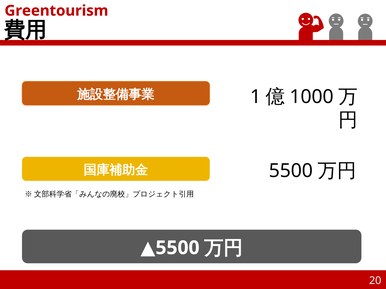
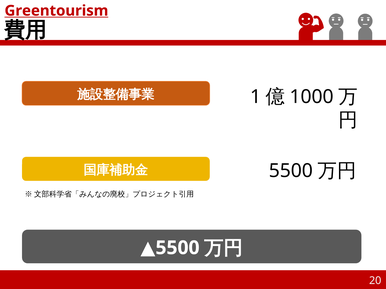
Greentourism underline: none -> present
